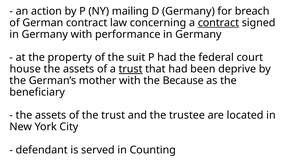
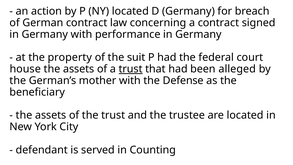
NY mailing: mailing -> located
contract at (218, 23) underline: present -> none
deprive: deprive -> alleged
Because: Because -> Defense
